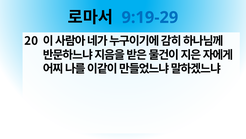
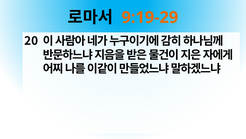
9:19-29 colour: blue -> orange
